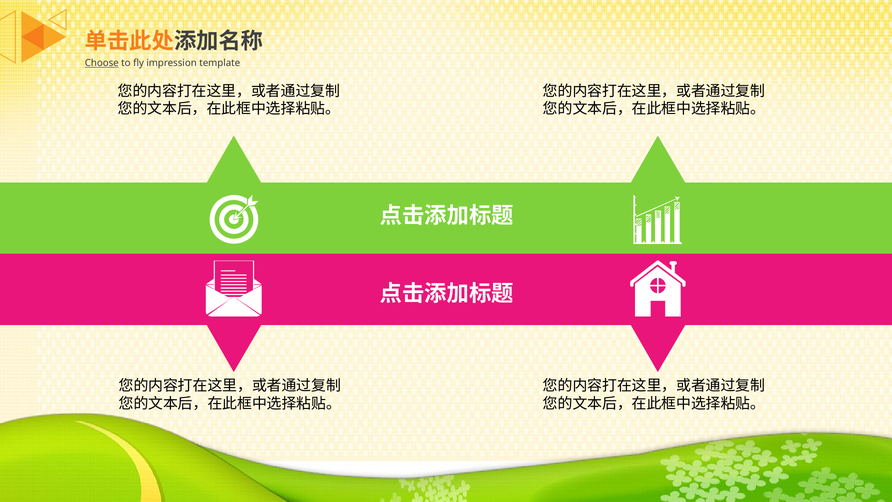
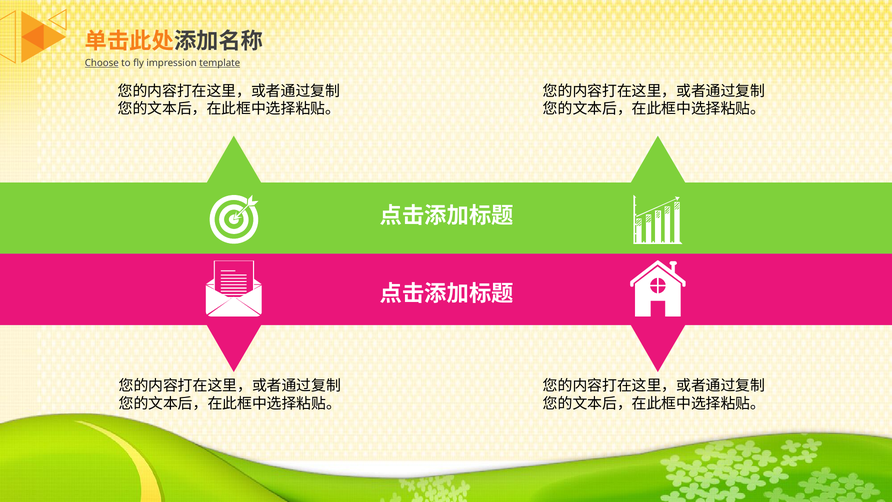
template underline: none -> present
